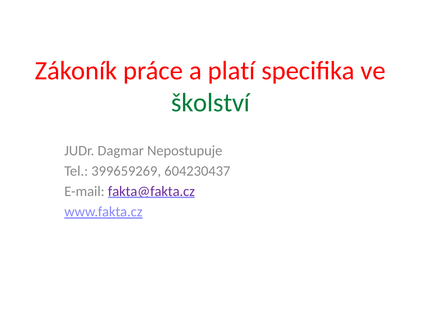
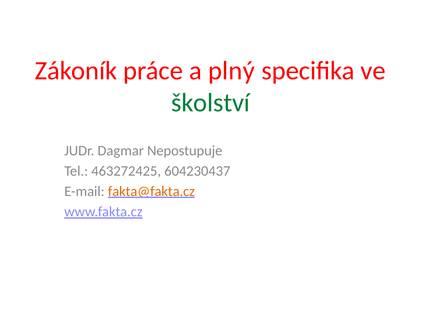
platí: platí -> plný
399659269: 399659269 -> 463272425
fakta@fakta.cz colour: purple -> orange
